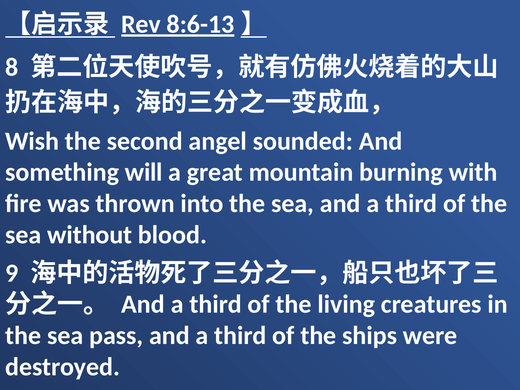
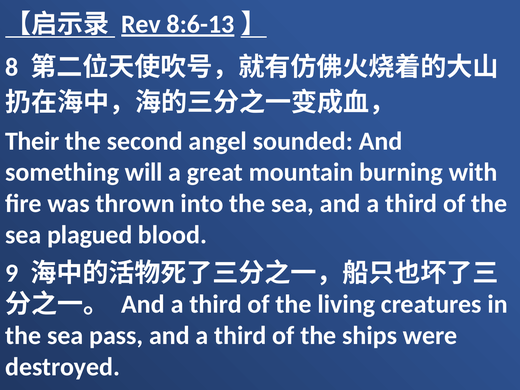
Wish: Wish -> Their
without: without -> plagued
